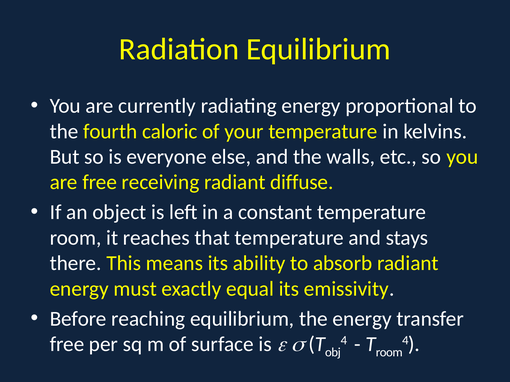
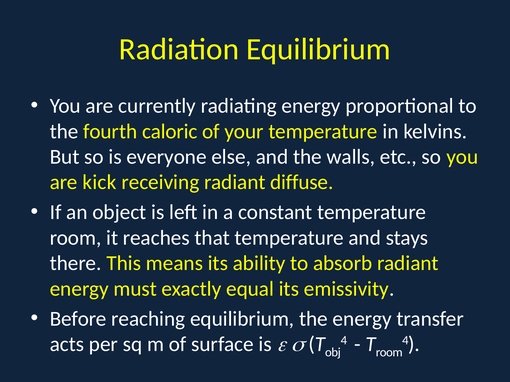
are free: free -> kick
free at (67, 345): free -> acts
